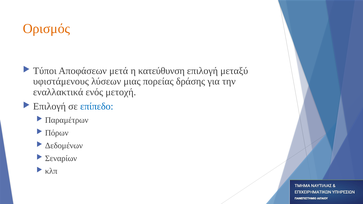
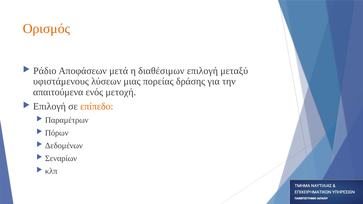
Τύποι: Τύποι -> Ράδιο
κατεύθυνση: κατεύθυνση -> διαθέσιμων
εναλλακτικά: εναλλακτικά -> απαιτούμενα
επίπεδο colour: blue -> orange
